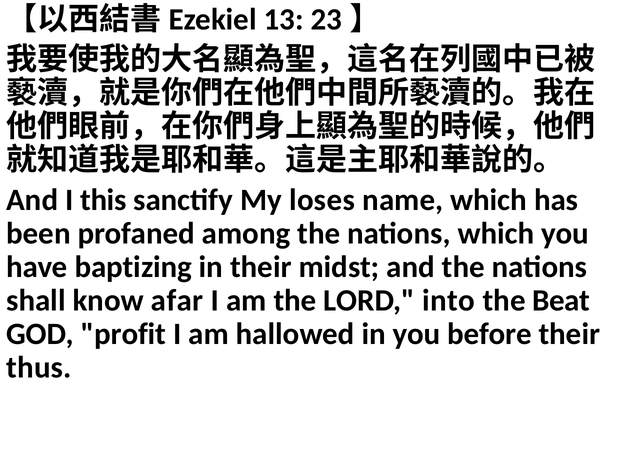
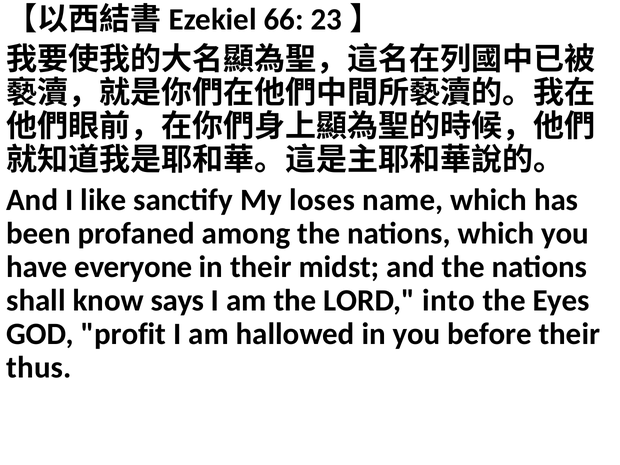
13: 13 -> 66
this: this -> like
baptizing: baptizing -> everyone
afar: afar -> says
Beat: Beat -> Eyes
